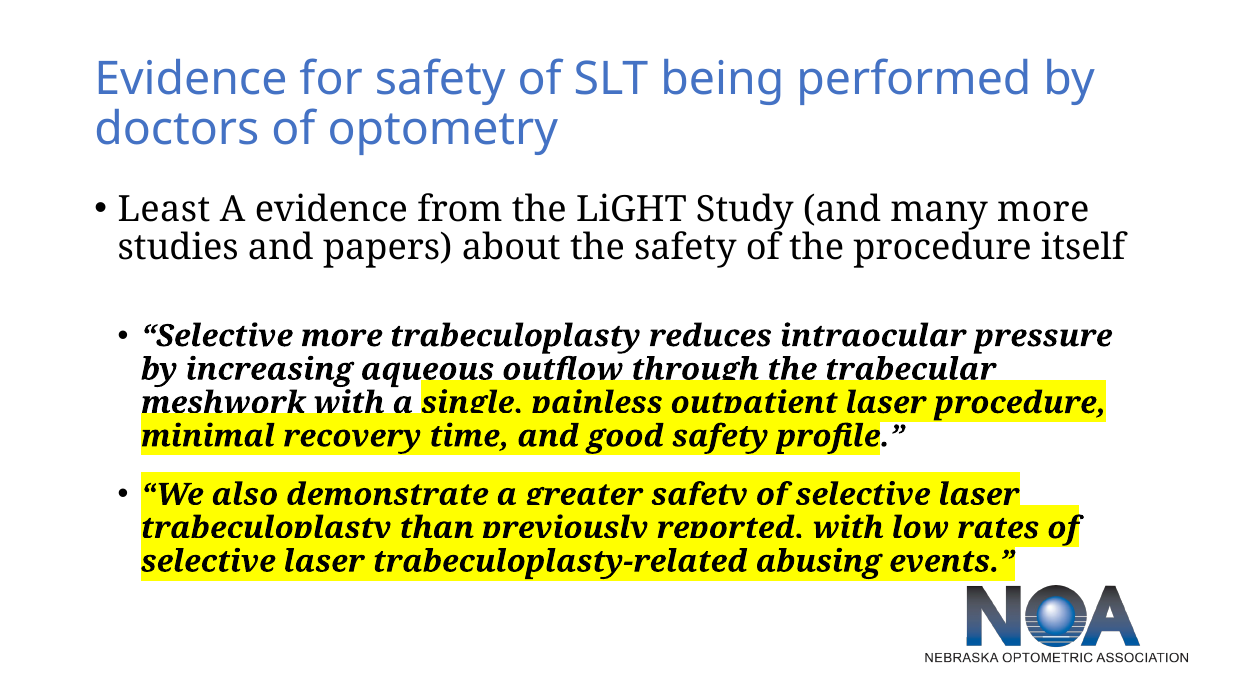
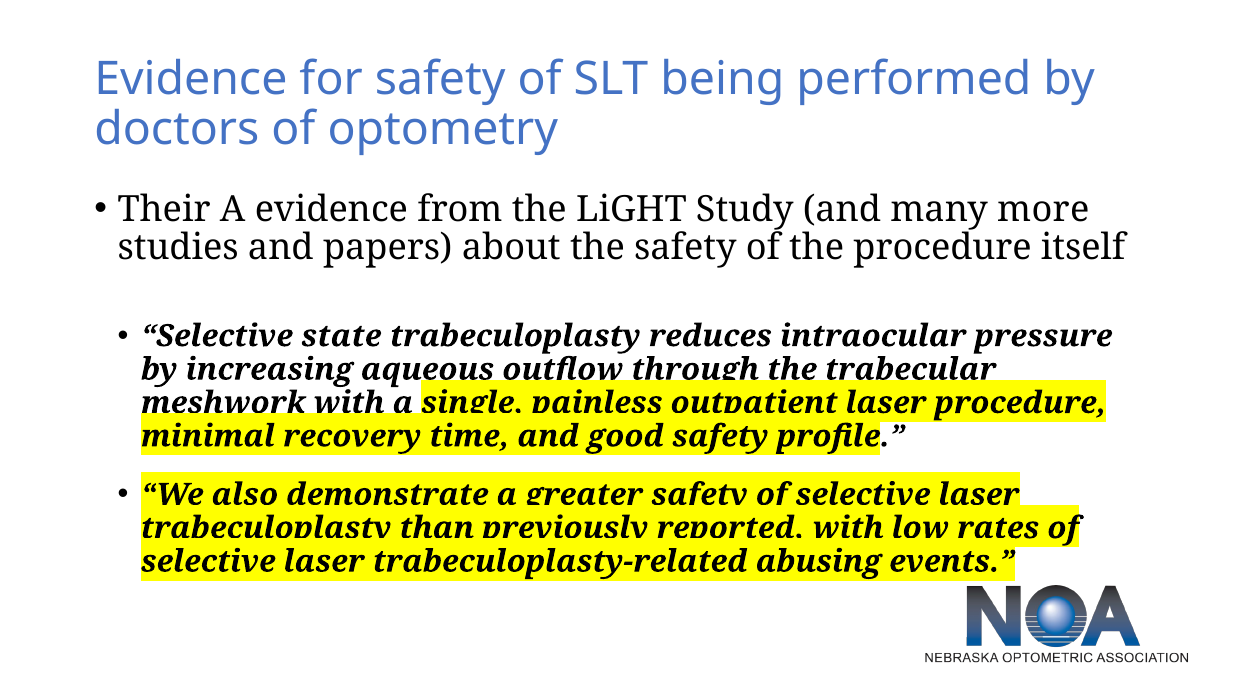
Least: Least -> Their
Selective more: more -> state
